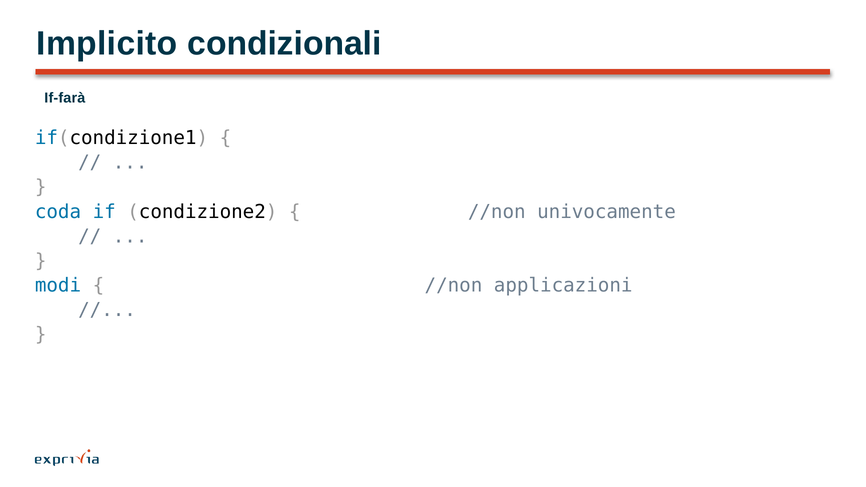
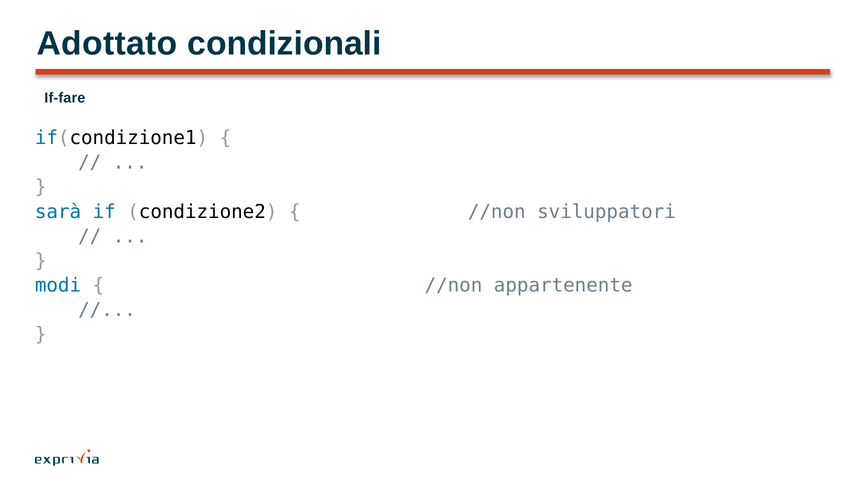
Implicito: Implicito -> Adottato
If-farà: If-farà -> If-fare
coda: coda -> sarà
univocamente: univocamente -> sviluppatori
applicazioni: applicazioni -> appartenente
